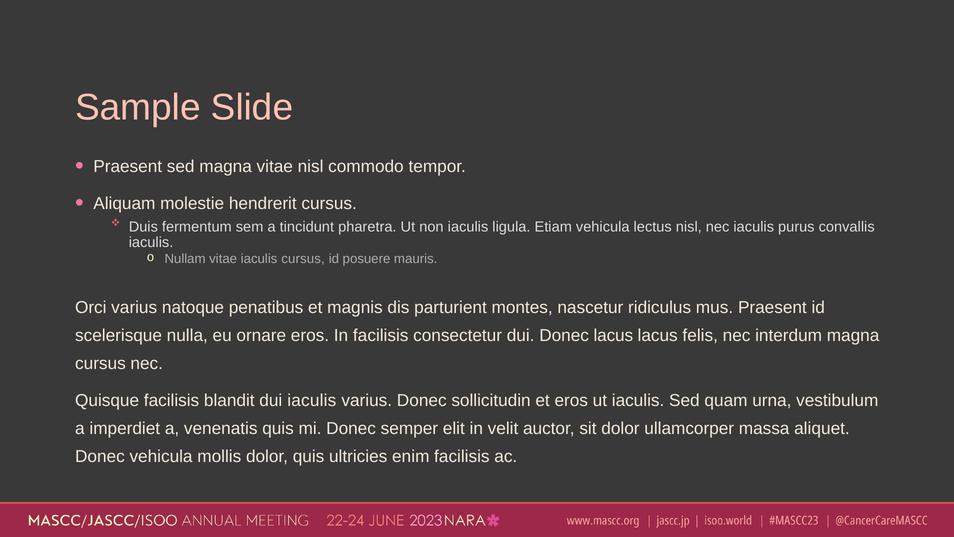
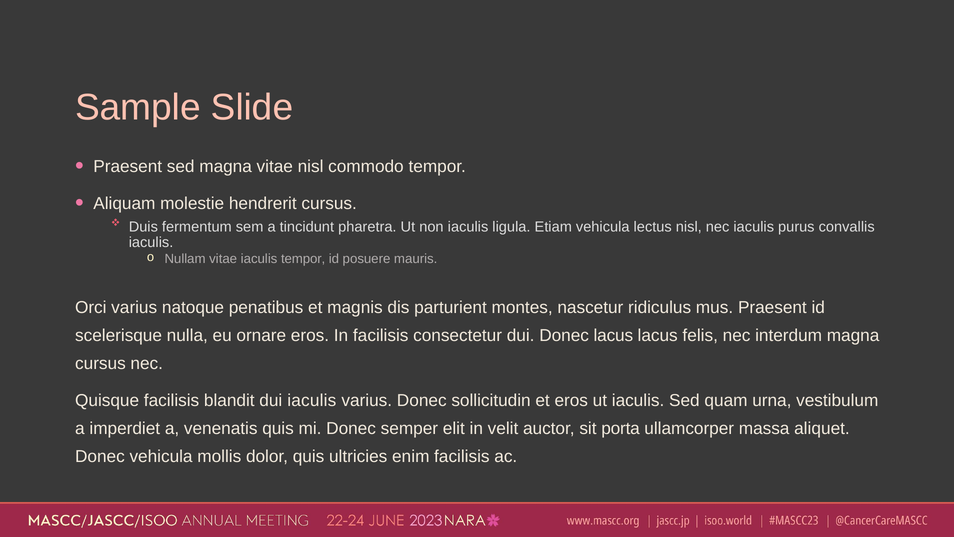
iaculis cursus: cursus -> tempor
sit dolor: dolor -> porta
